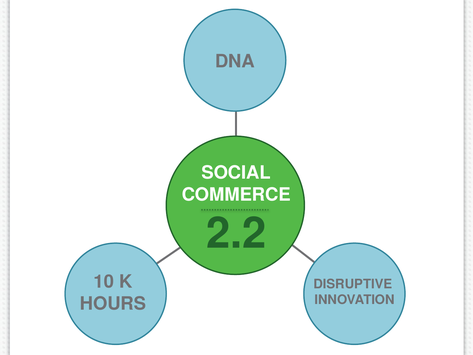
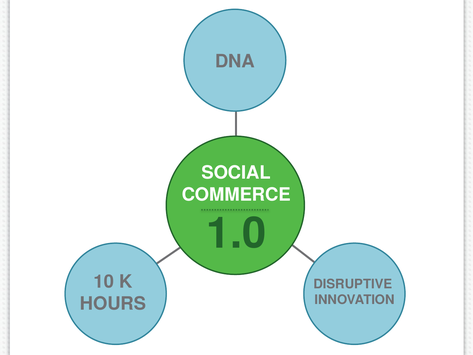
2.2: 2.2 -> 1.0
